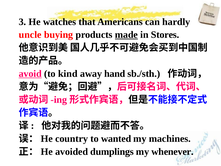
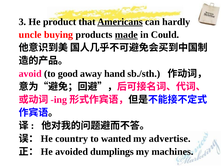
watches: watches -> product
Americans underline: none -> present
Stores: Stores -> Could
avoid underline: present -> none
kind: kind -> good
machines: machines -> advertise
whenever: whenever -> machines
